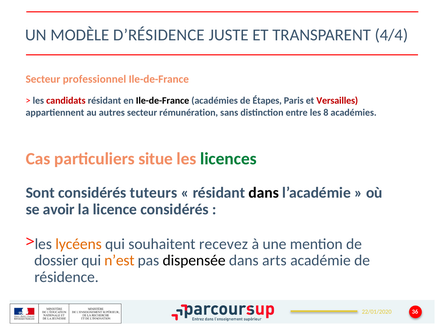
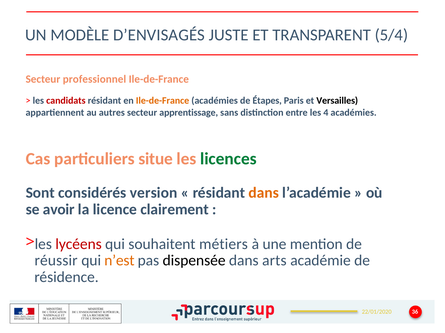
D’RÉSIDENCE: D’RÉSIDENCE -> D’ENVISAGÉS
4/4: 4/4 -> 5/4
Ile-de-France at (163, 101) colour: black -> orange
Versailles colour: red -> black
rémunération: rémunération -> apprentissage
8: 8 -> 4
tuteurs: tuteurs -> version
dans at (264, 193) colour: black -> orange
licence considérés: considérés -> clairement
lycéens colour: orange -> red
recevez: recevez -> métiers
dossier: dossier -> réussir
